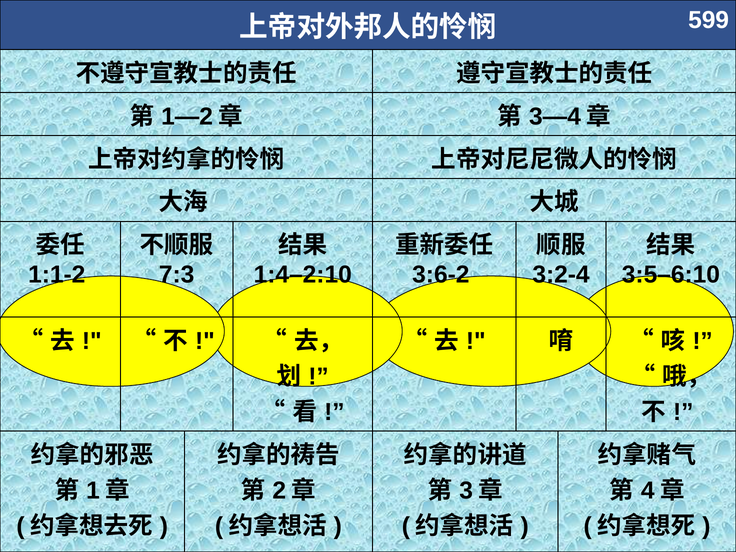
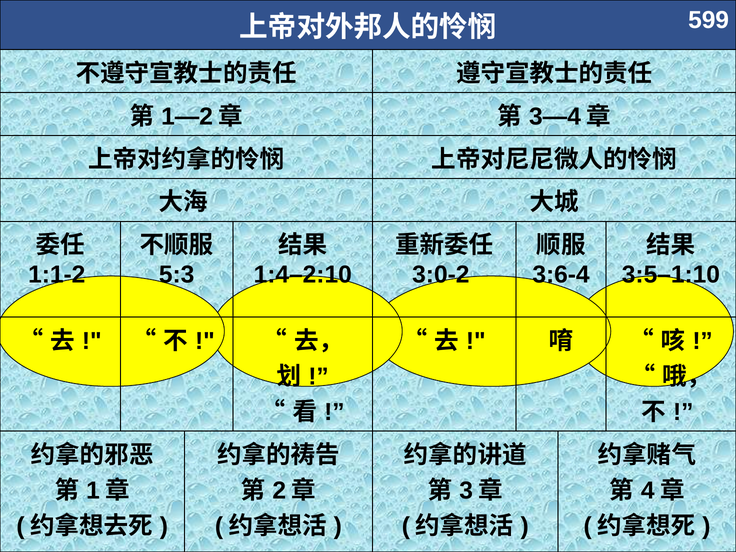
7:3: 7:3 -> 5:3
3:6-2: 3:6-2 -> 3:0-2
3:2-4: 3:2-4 -> 3:6-4
3:5–6:10: 3:5–6:10 -> 3:5–1:10
